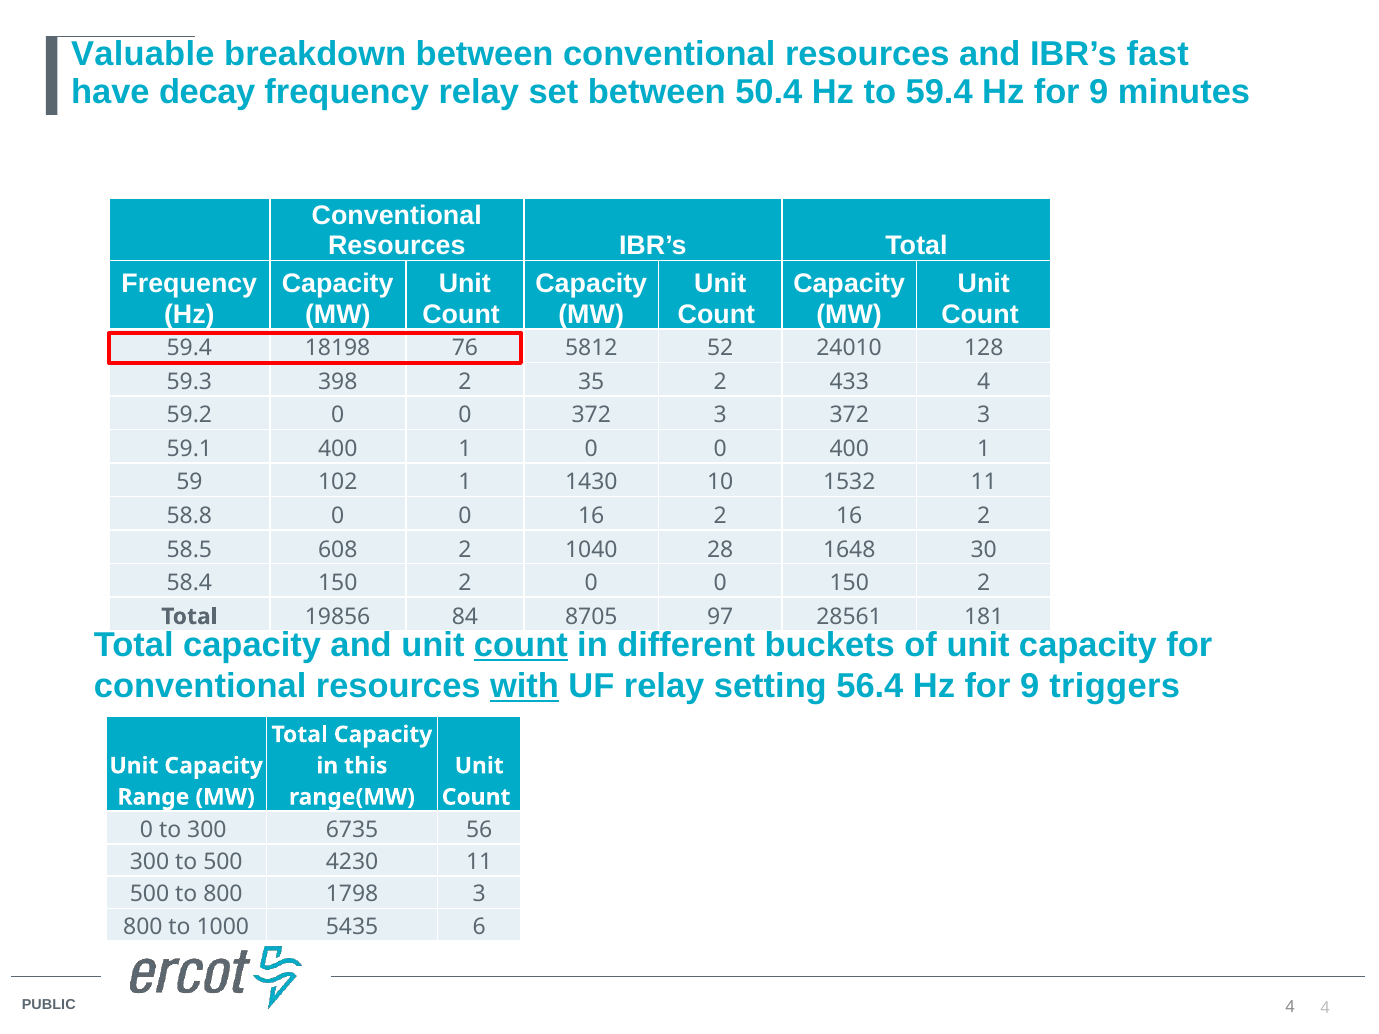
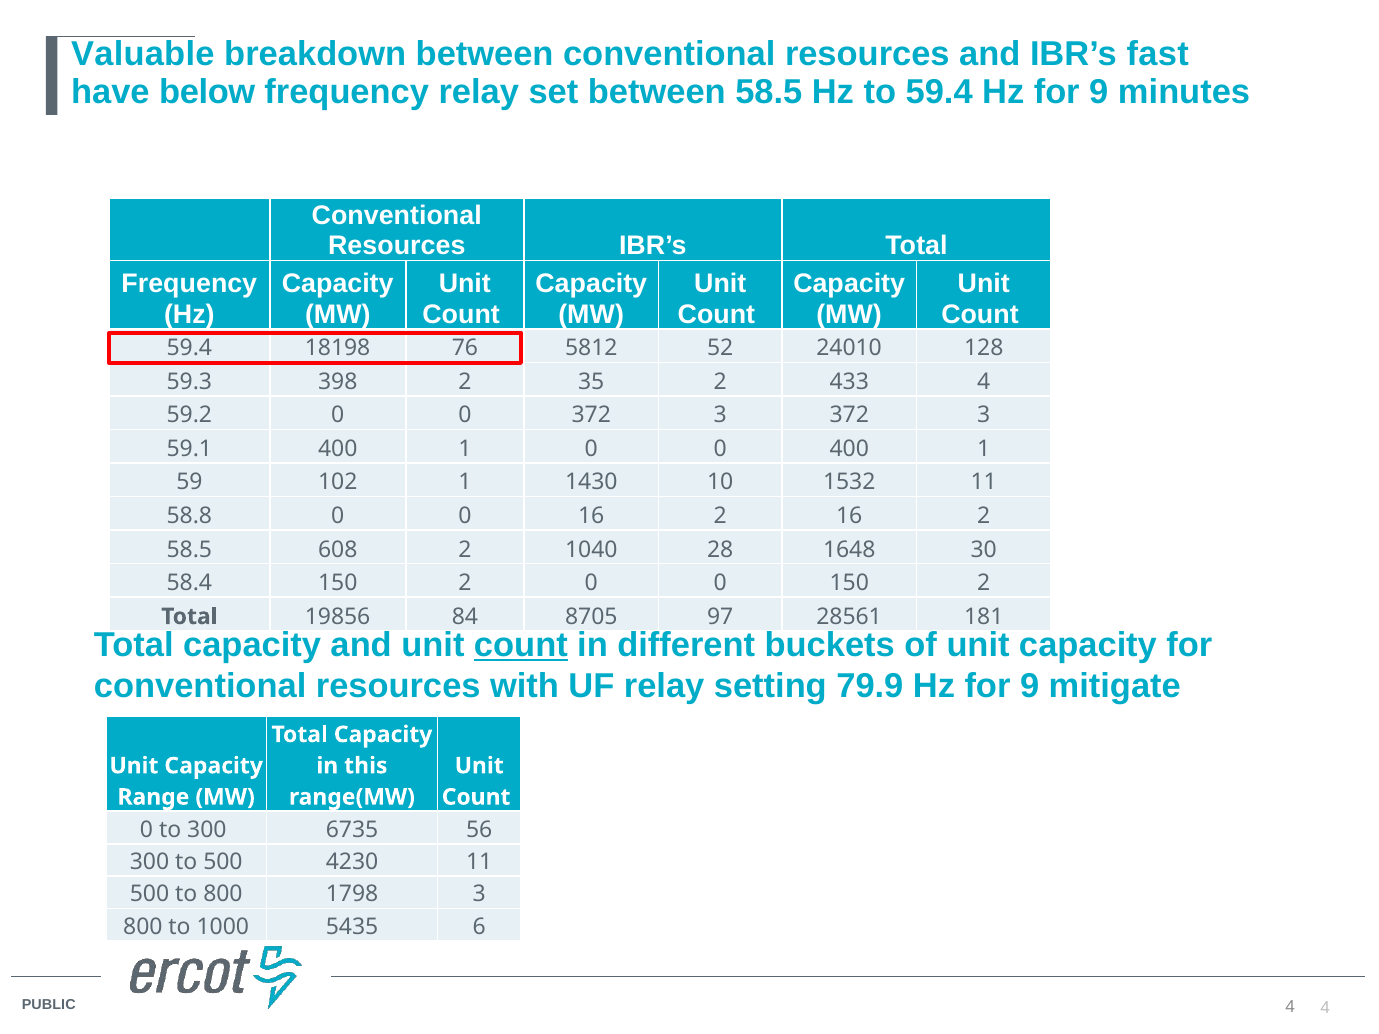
decay: decay -> below
between 50.4: 50.4 -> 58.5
with underline: present -> none
56.4: 56.4 -> 79.9
triggers: triggers -> mitigate
